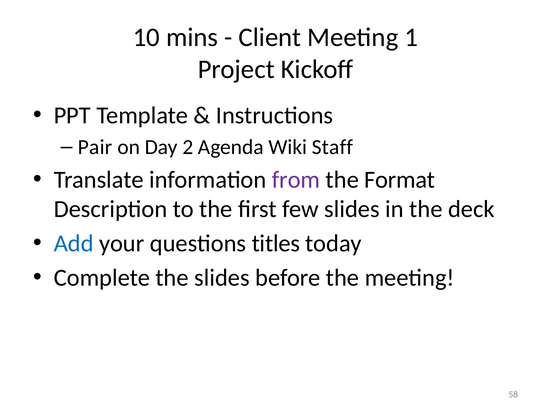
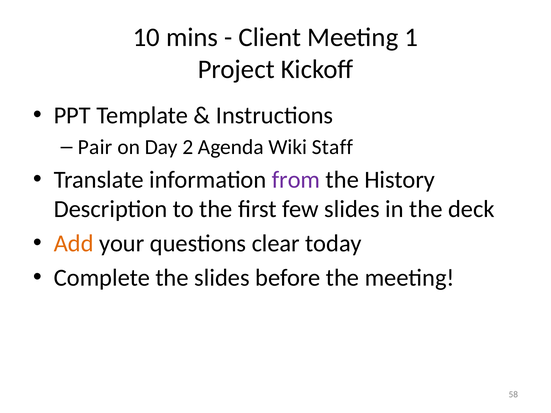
Format: Format -> History
Add colour: blue -> orange
titles: titles -> clear
